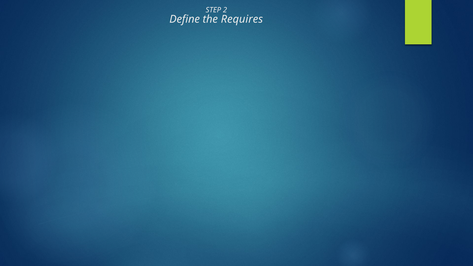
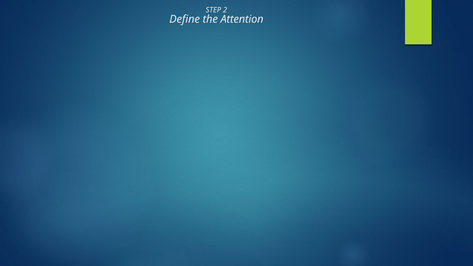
Requires: Requires -> Attention
